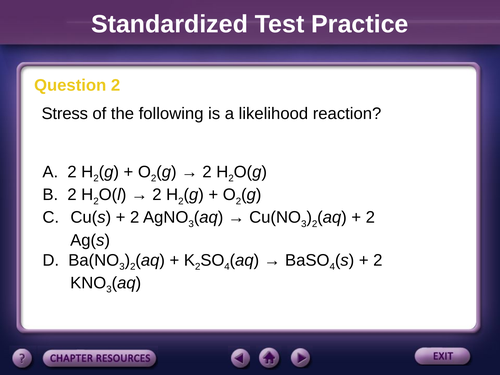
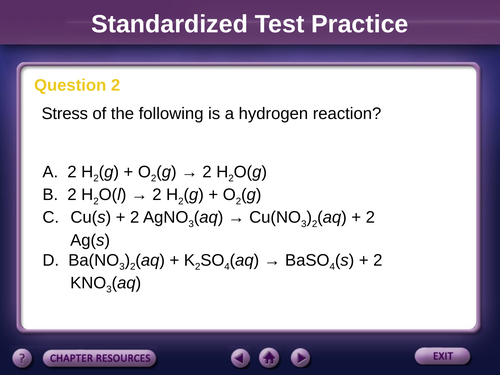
likelihood: likelihood -> hydrogen
